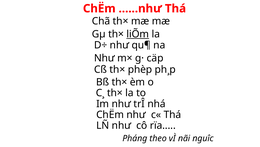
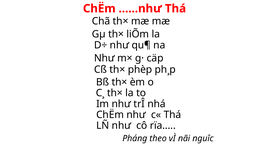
liÕm underline: present -> none
